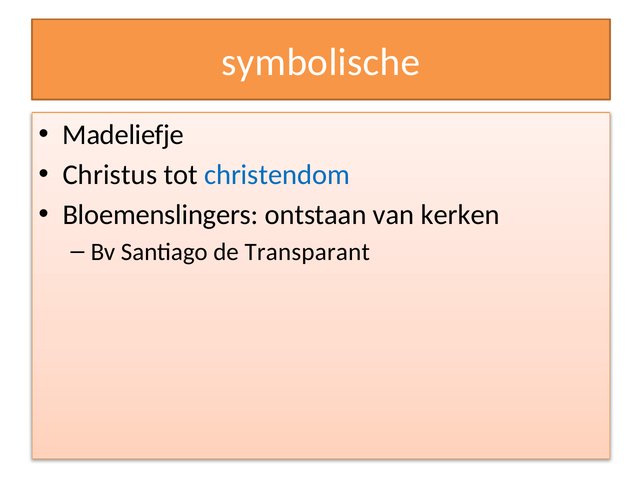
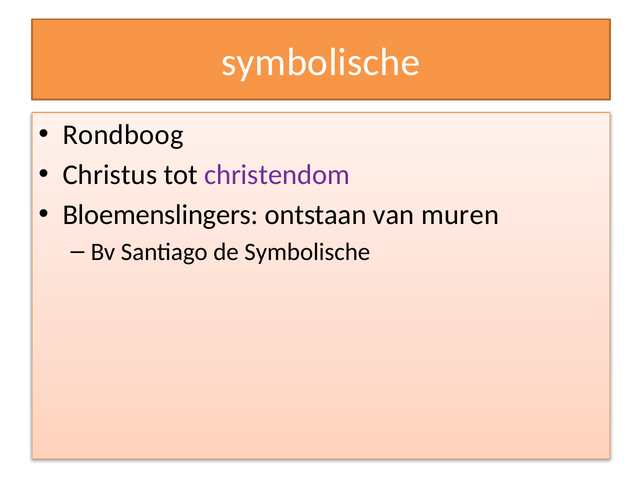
Madeliefje: Madeliefje -> Rondboog
christendom colour: blue -> purple
kerken: kerken -> muren
de Transparant: Transparant -> Symbolische
